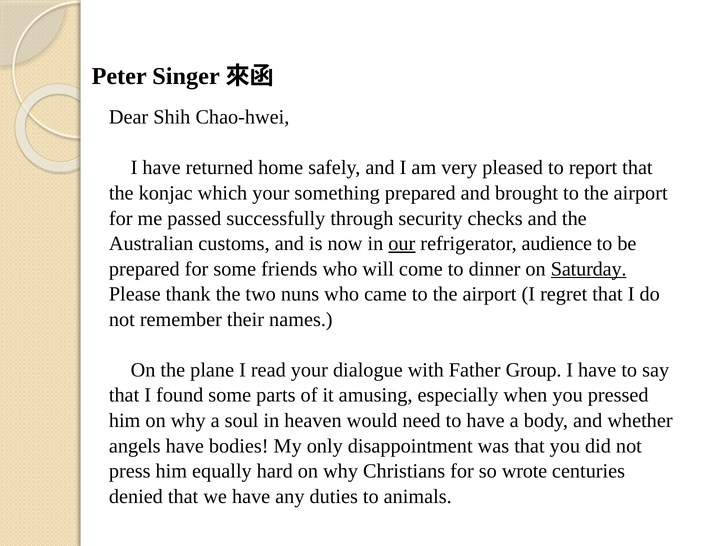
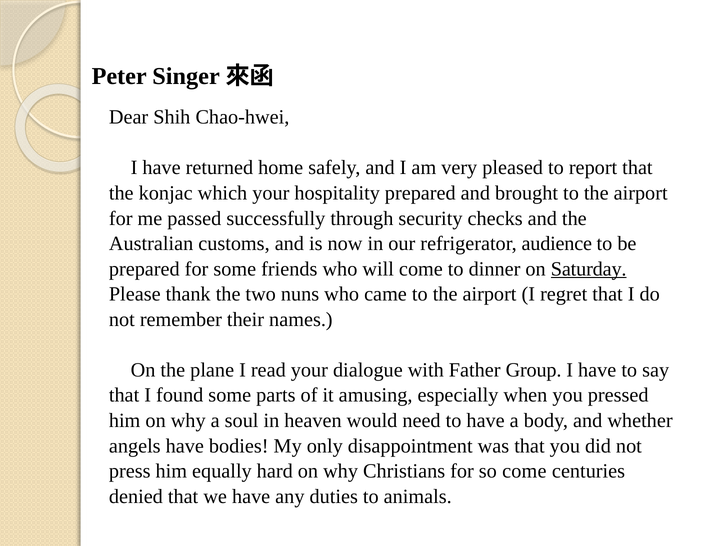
something: something -> hospitality
our underline: present -> none
so wrote: wrote -> come
